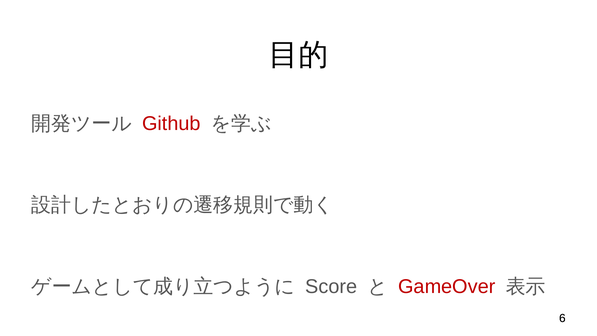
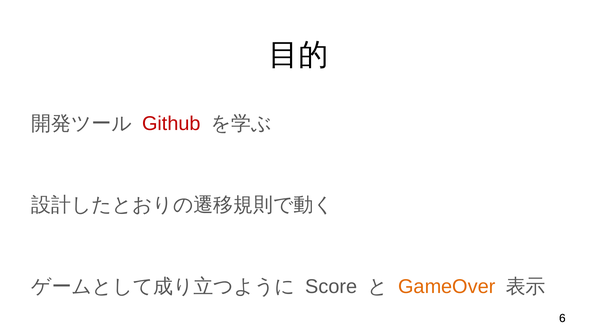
GameOver colour: red -> orange
